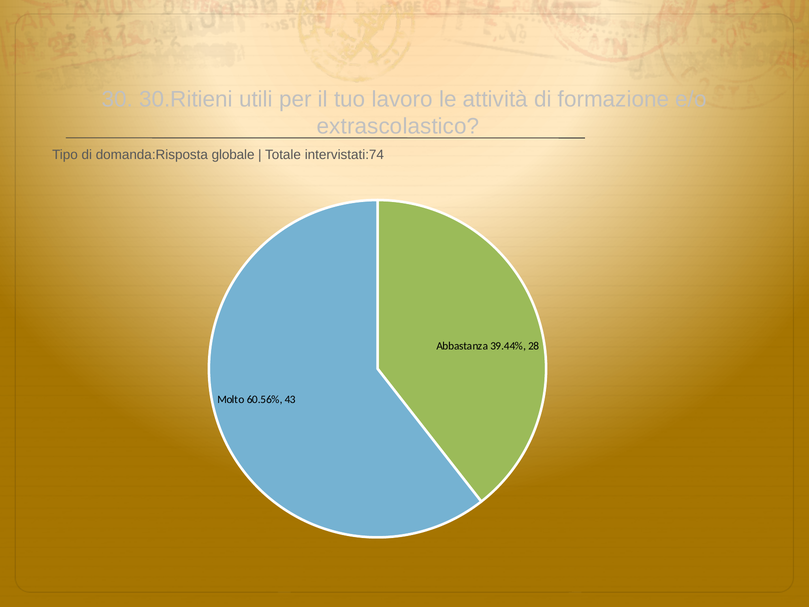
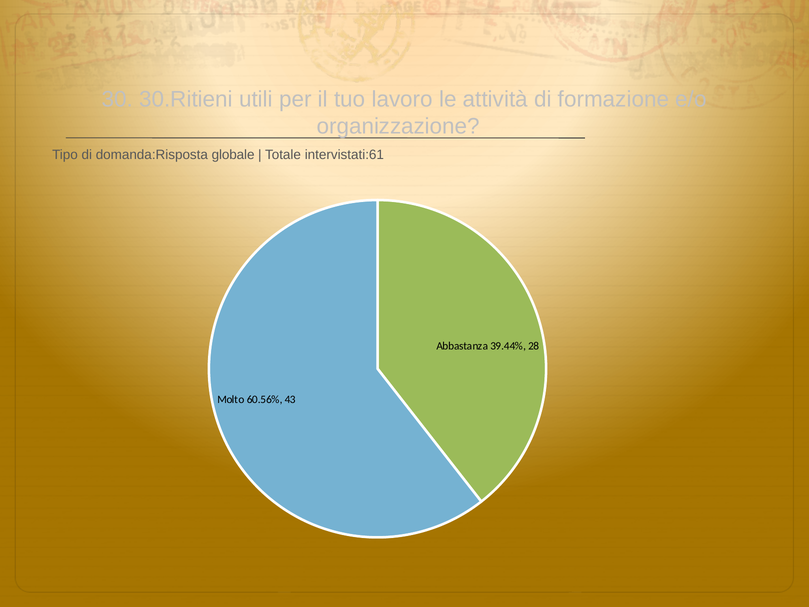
extrascolastico: extrascolastico -> organizzazione
intervistati:74: intervistati:74 -> intervistati:61
